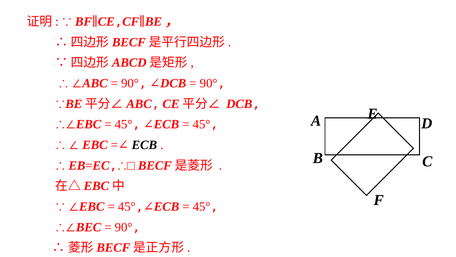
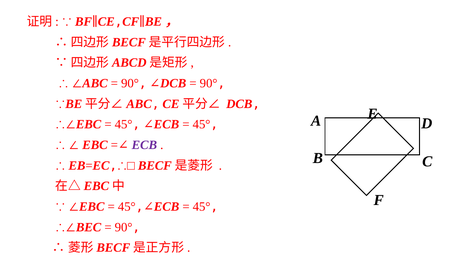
ECB colour: black -> purple
